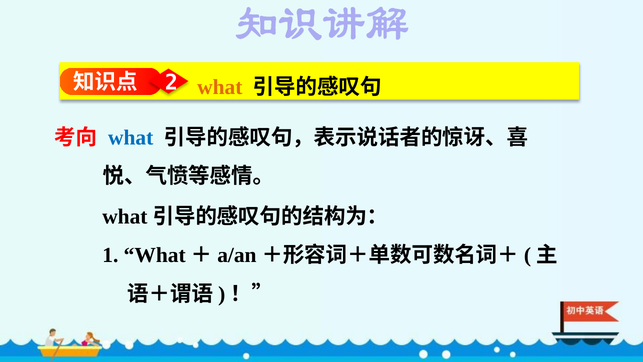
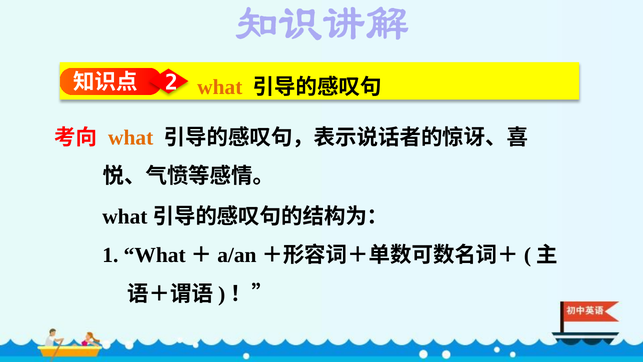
what at (131, 138) colour: blue -> orange
